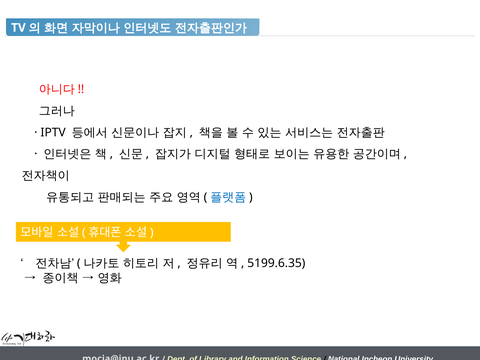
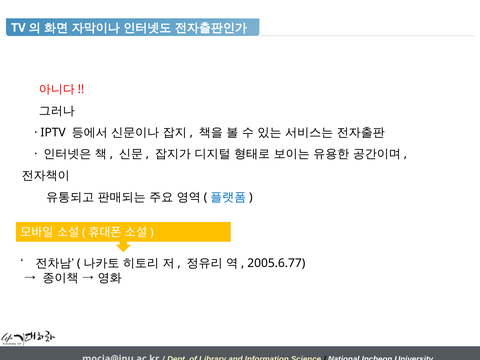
5199.6.35: 5199.6.35 -> 2005.6.77
